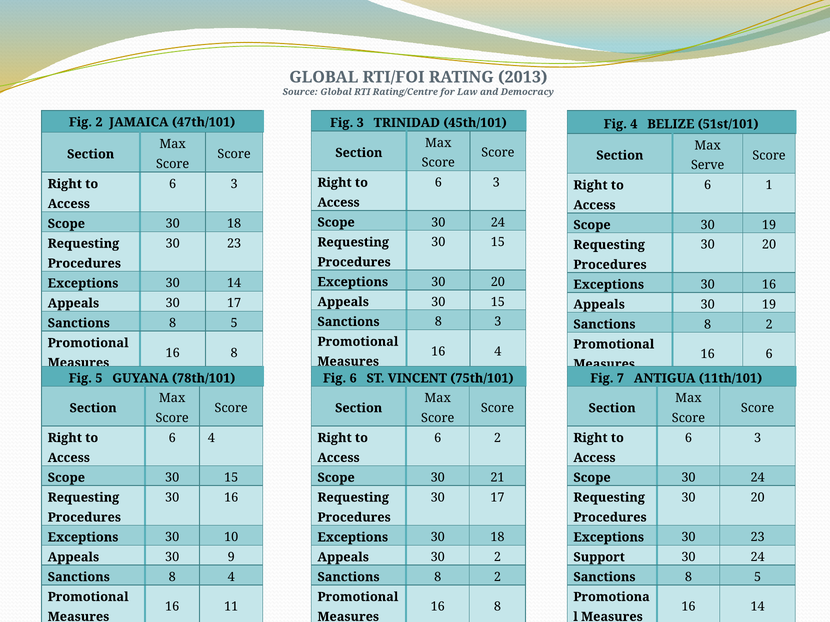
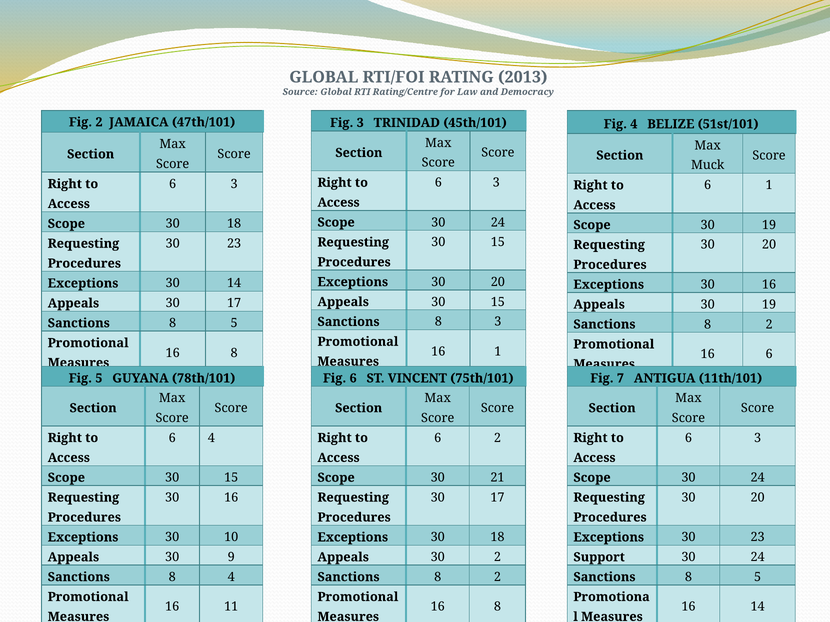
Serve: Serve -> Muck
16 4: 4 -> 1
